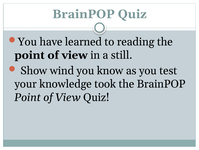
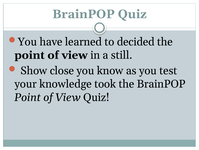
reading: reading -> decided
wind: wind -> close
